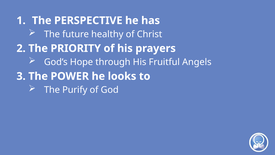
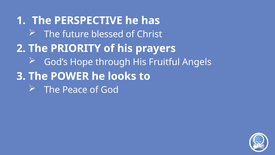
healthy: healthy -> blessed
Purify: Purify -> Peace
